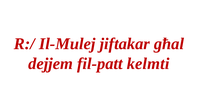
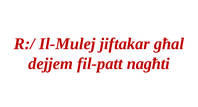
kelmti: kelmti -> nagħti
